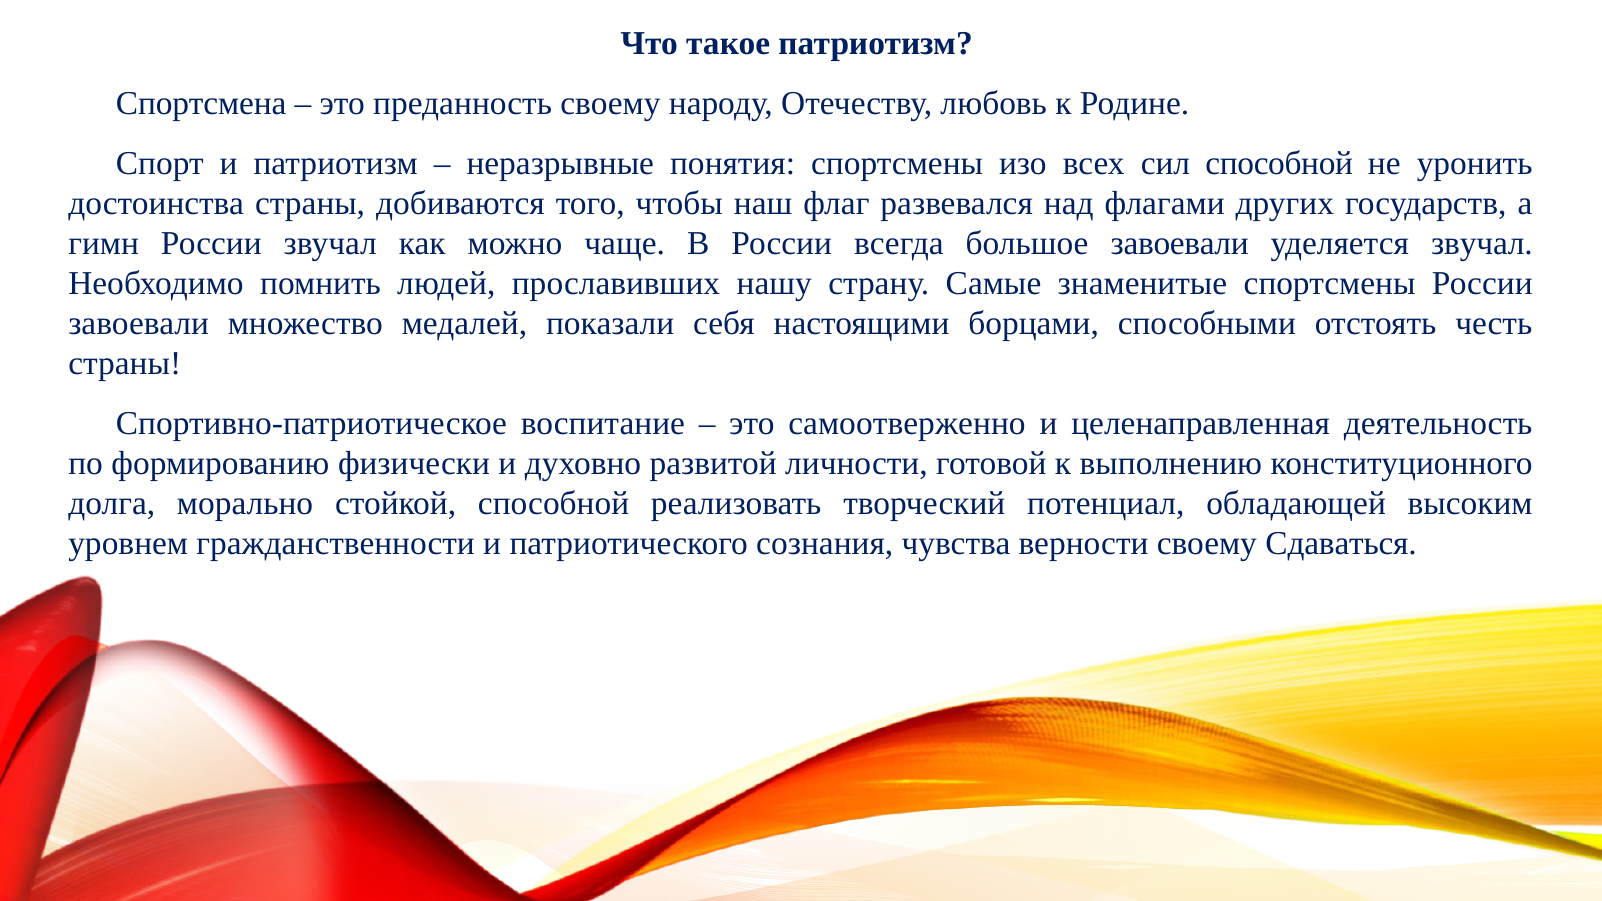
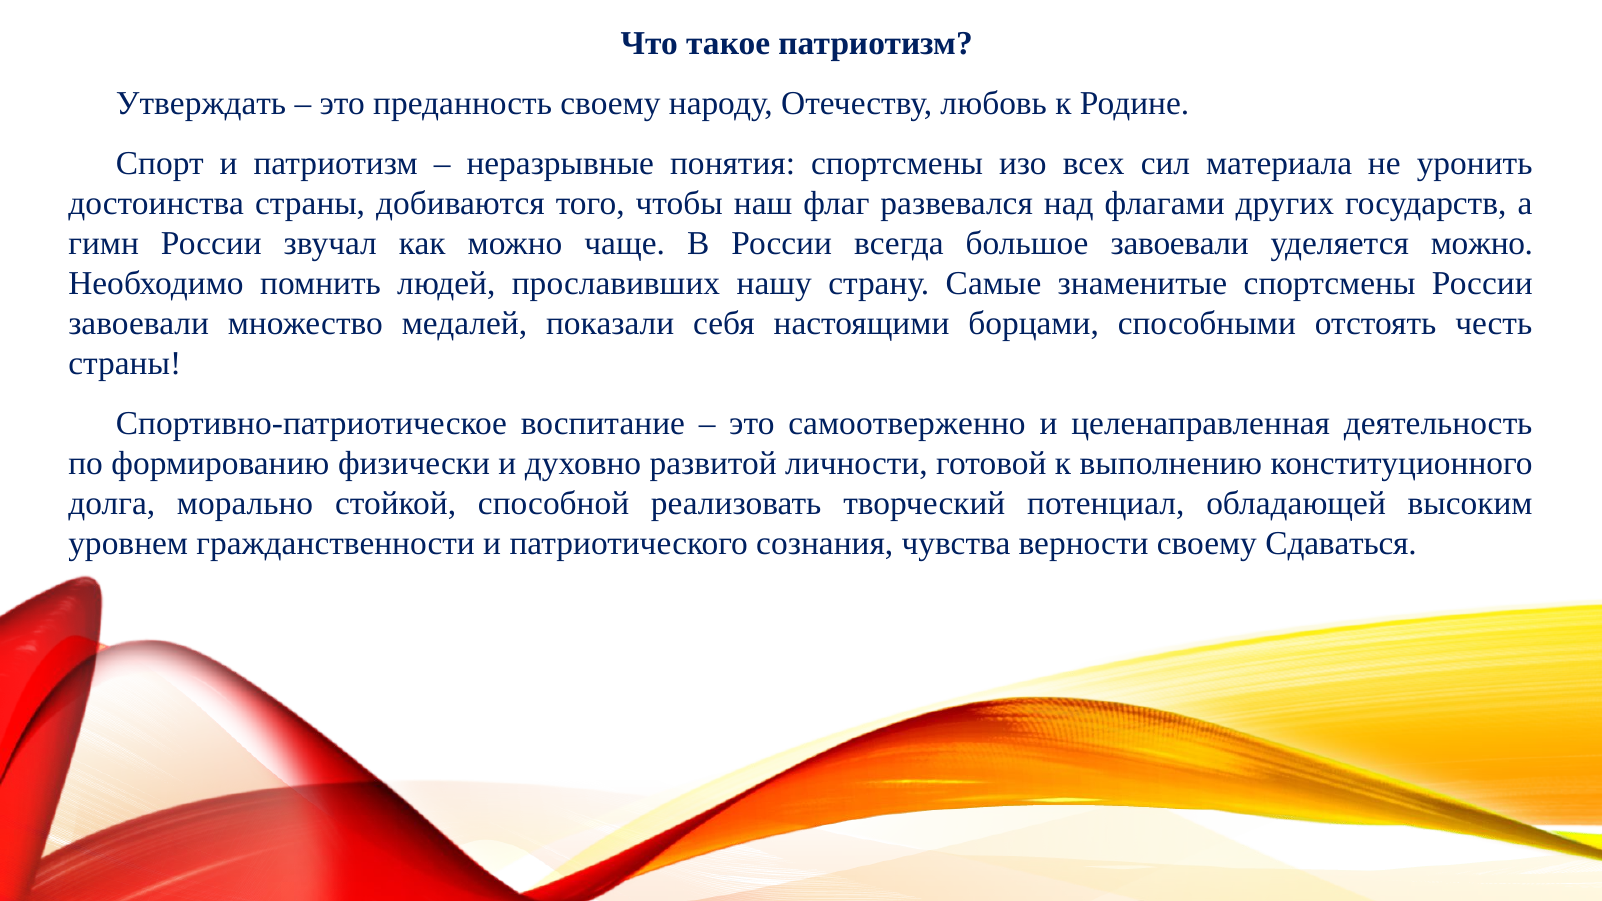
Спортсмена: Спортсмена -> Утверждать
сил способной: способной -> материала
уделяется звучал: звучал -> можно
